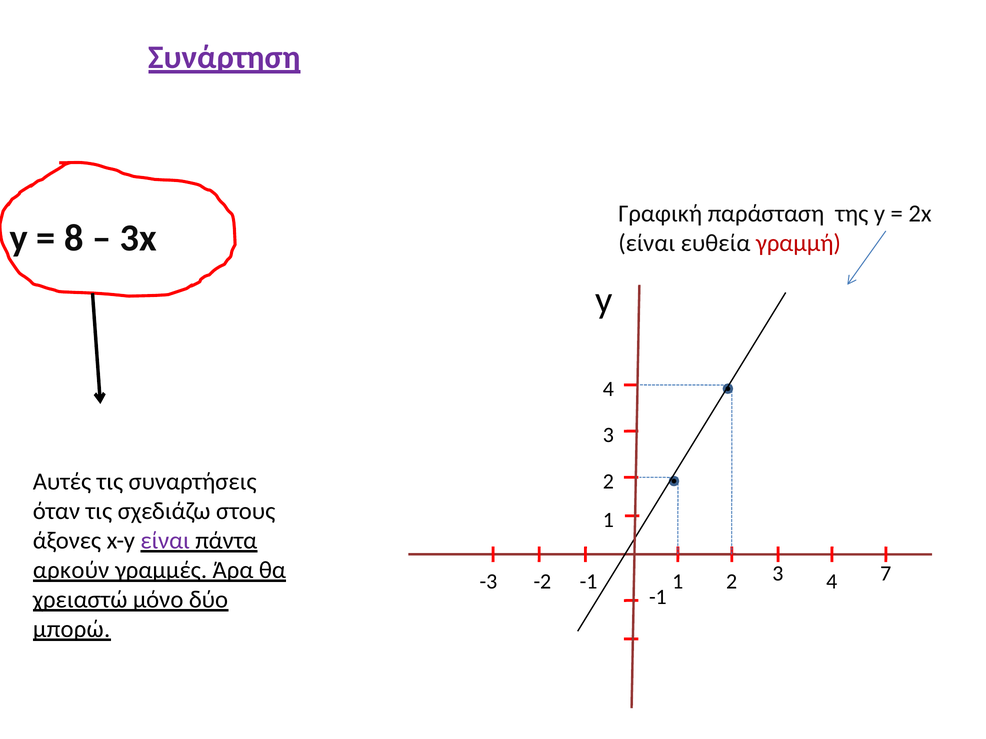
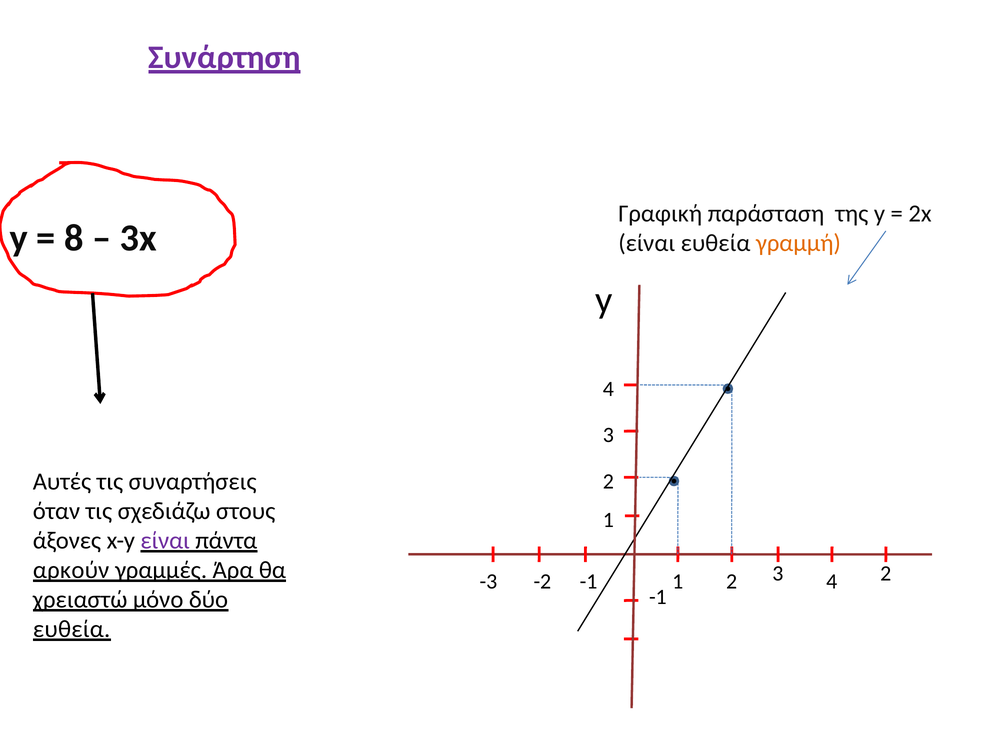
γραμμή colour: red -> orange
3 4 7: 7 -> 2
μπορώ at (72, 630): μπορώ -> ευθεία
